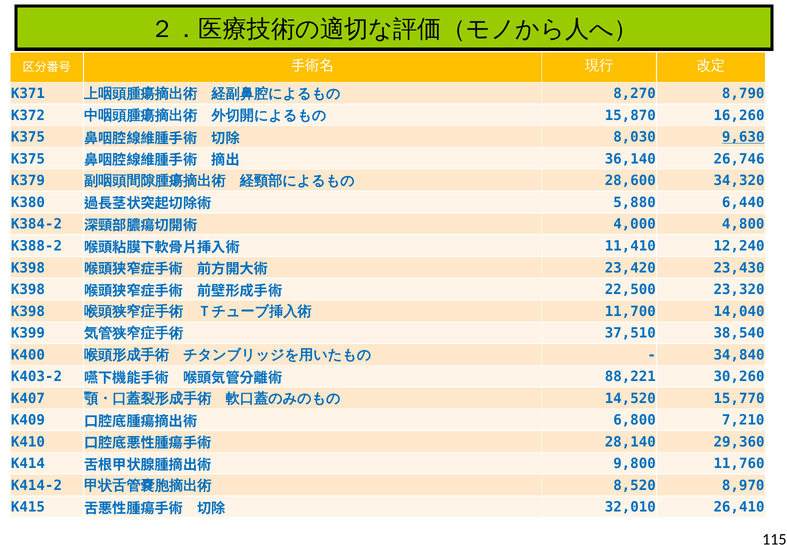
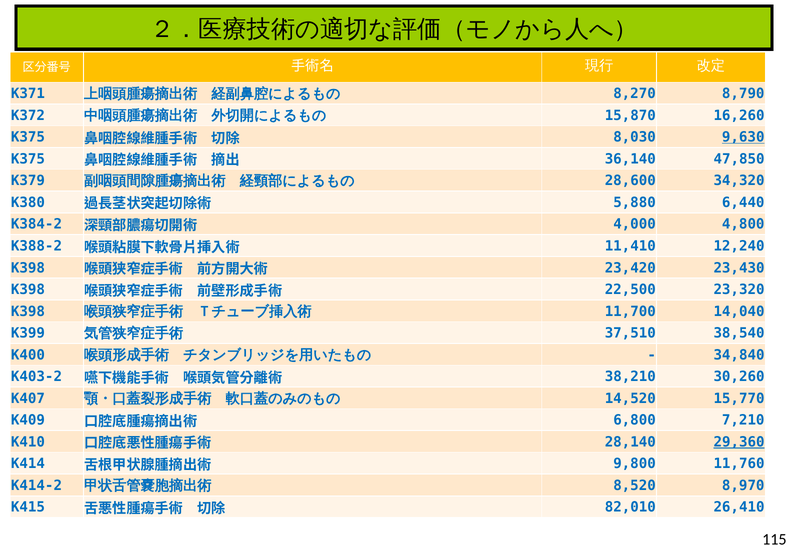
26,746: 26,746 -> 47,850
88,221: 88,221 -> 38,210
29,360 underline: none -> present
32,010: 32,010 -> 82,010
